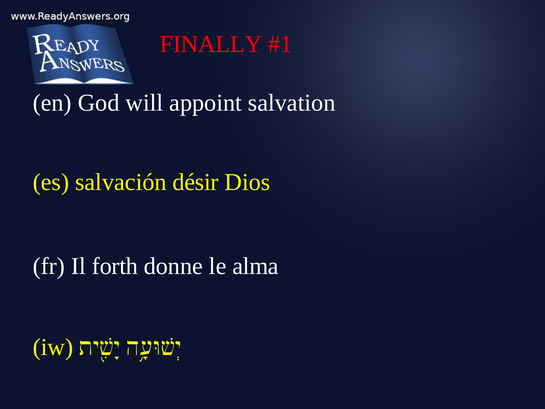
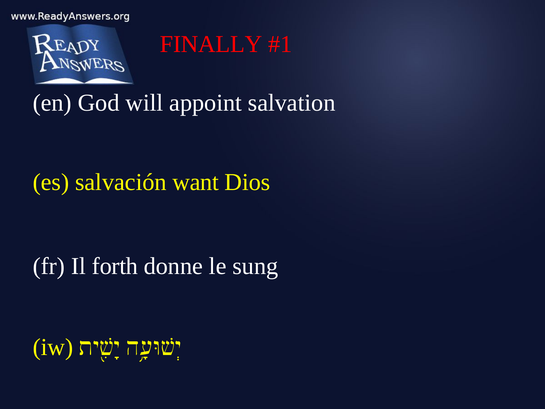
désir: désir -> want
alma: alma -> sung
